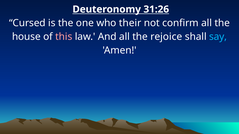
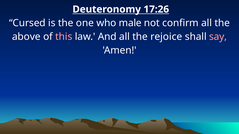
31:26: 31:26 -> 17:26
their: their -> male
house: house -> above
say colour: light blue -> pink
